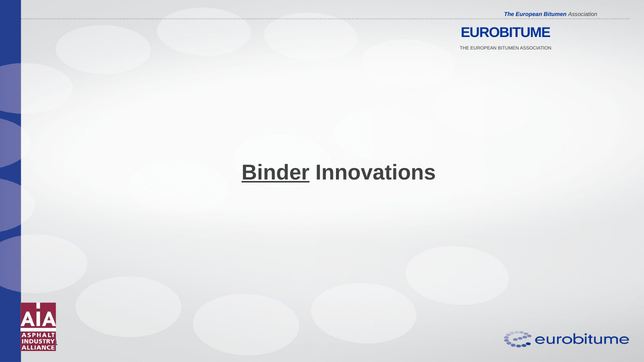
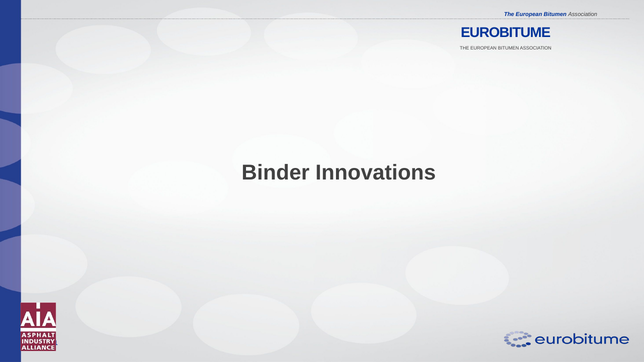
Binder underline: present -> none
